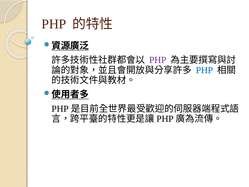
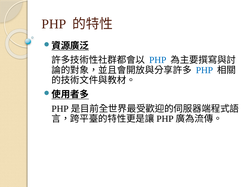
PHP at (158, 60) colour: purple -> blue
